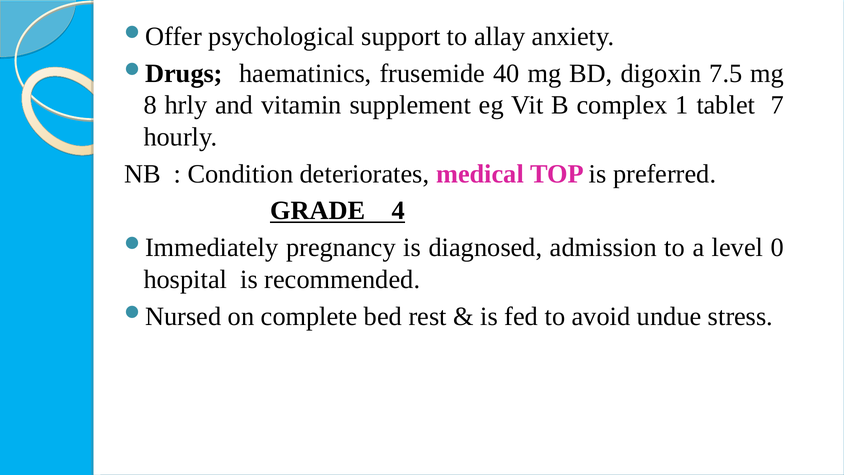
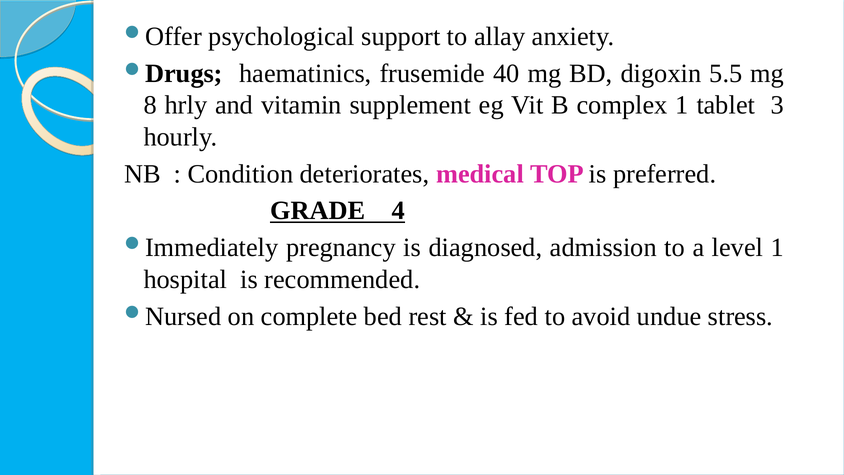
7.5: 7.5 -> 5.5
7: 7 -> 3
level 0: 0 -> 1
